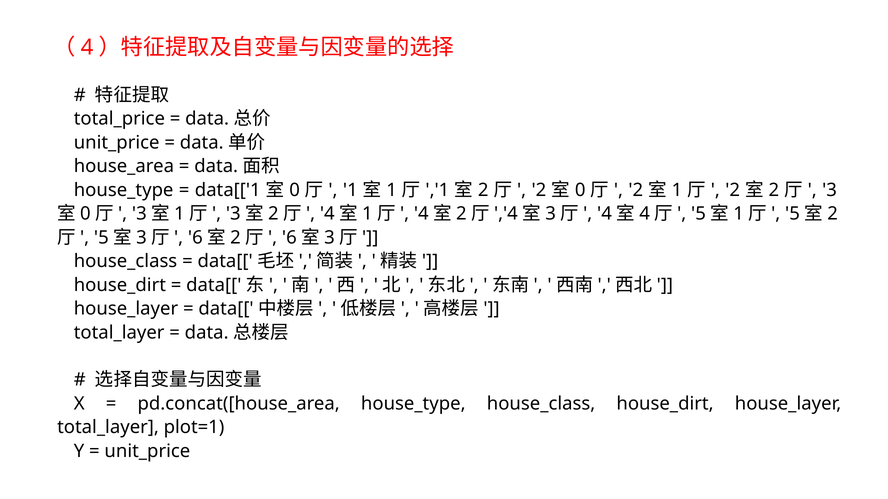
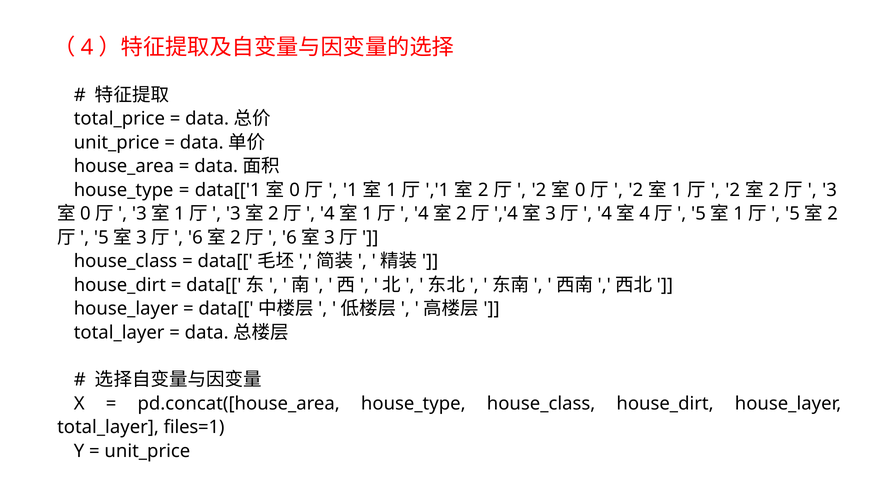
plot=1: plot=1 -> files=1
